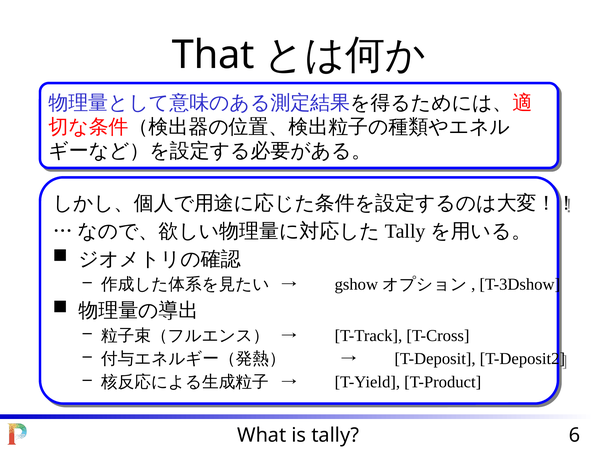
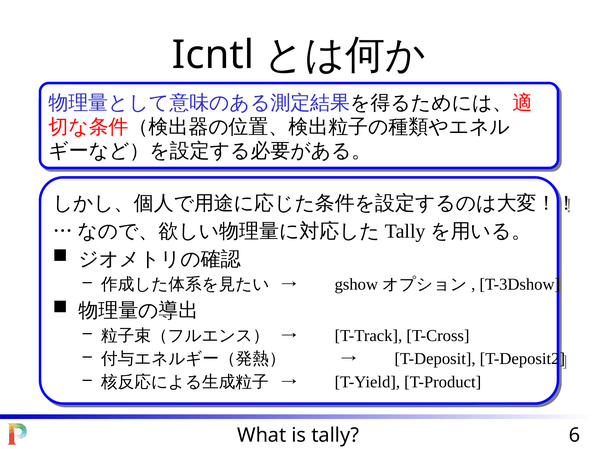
That: That -> Icntl
